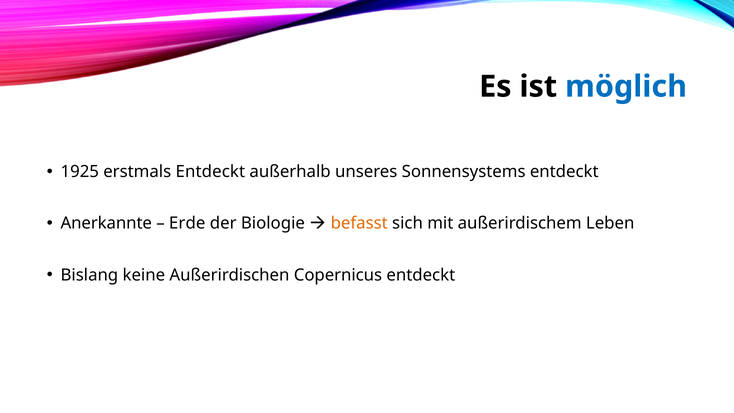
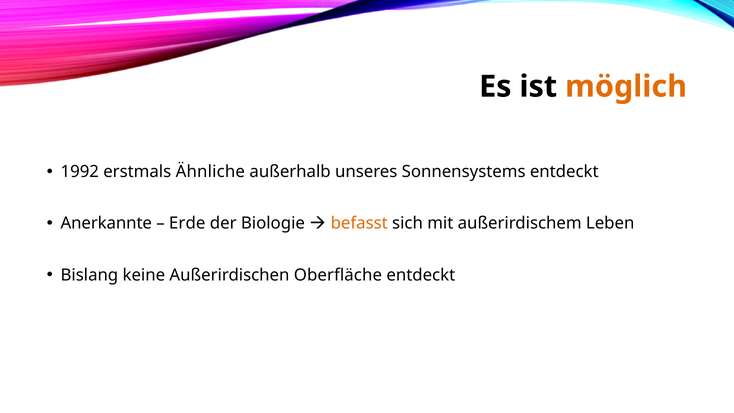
möglich colour: blue -> orange
1925: 1925 -> 1992
erstmals Entdeckt: Entdeckt -> Ähnliche
Copernicus: Copernicus -> Oberfläche
